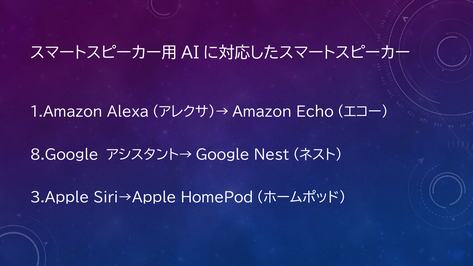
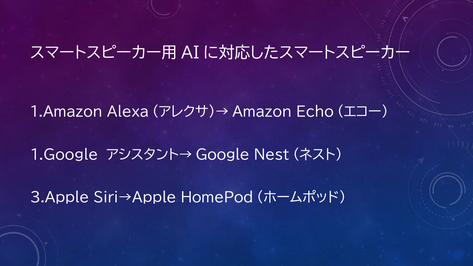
8.Google: 8.Google -> 1.Google
